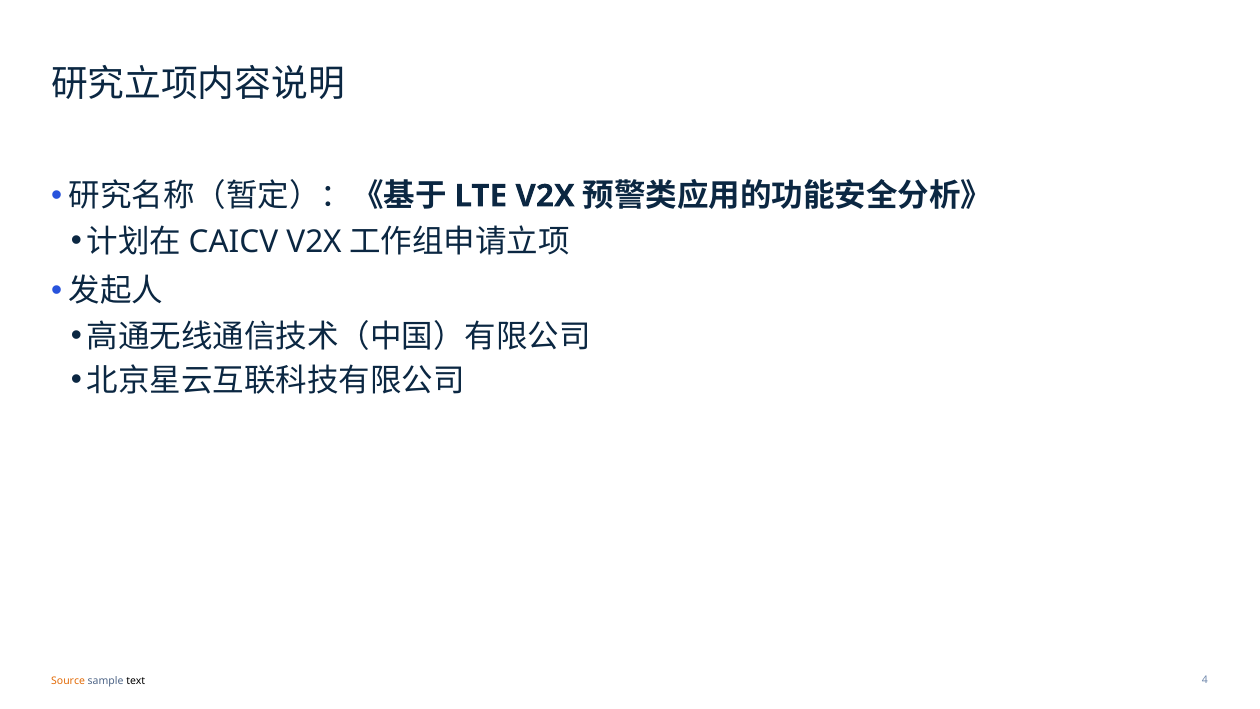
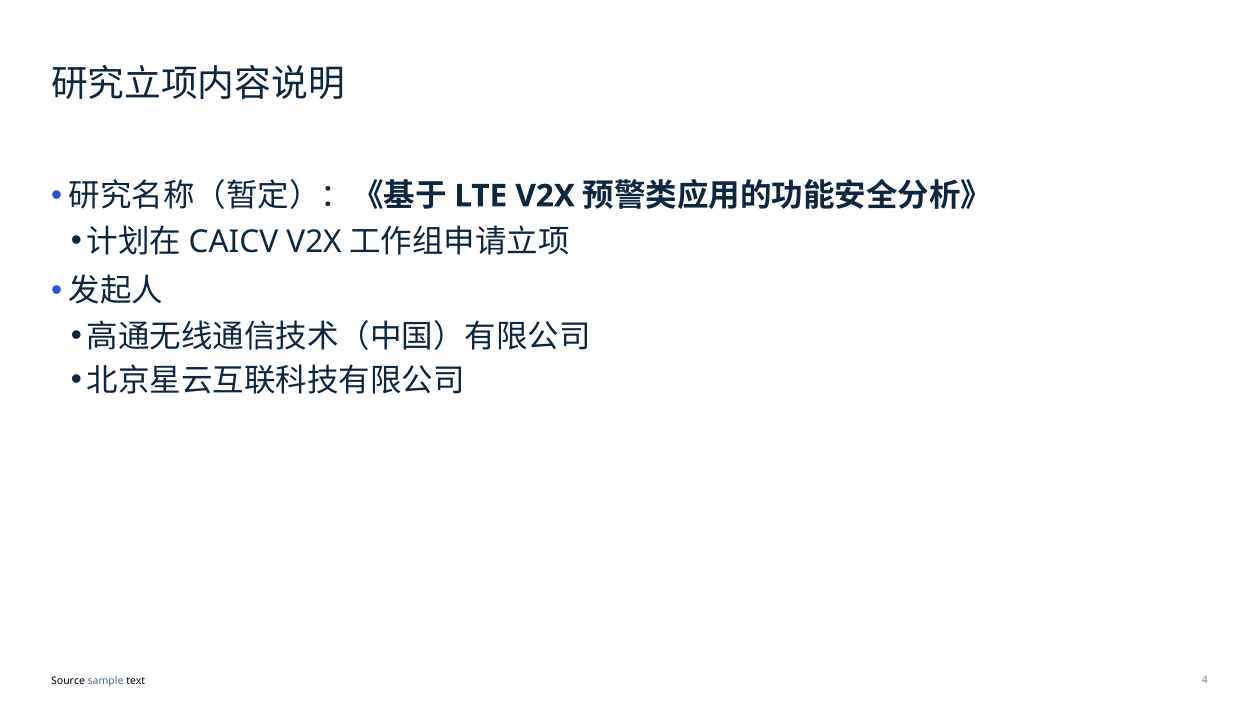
Source colour: orange -> black
